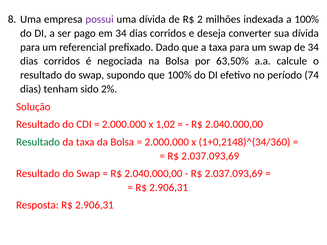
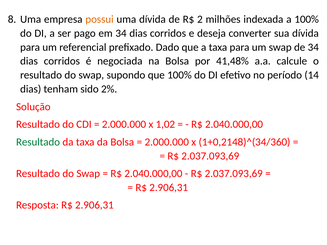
possui colour: purple -> orange
63,50%: 63,50% -> 41,48%
74: 74 -> 14
